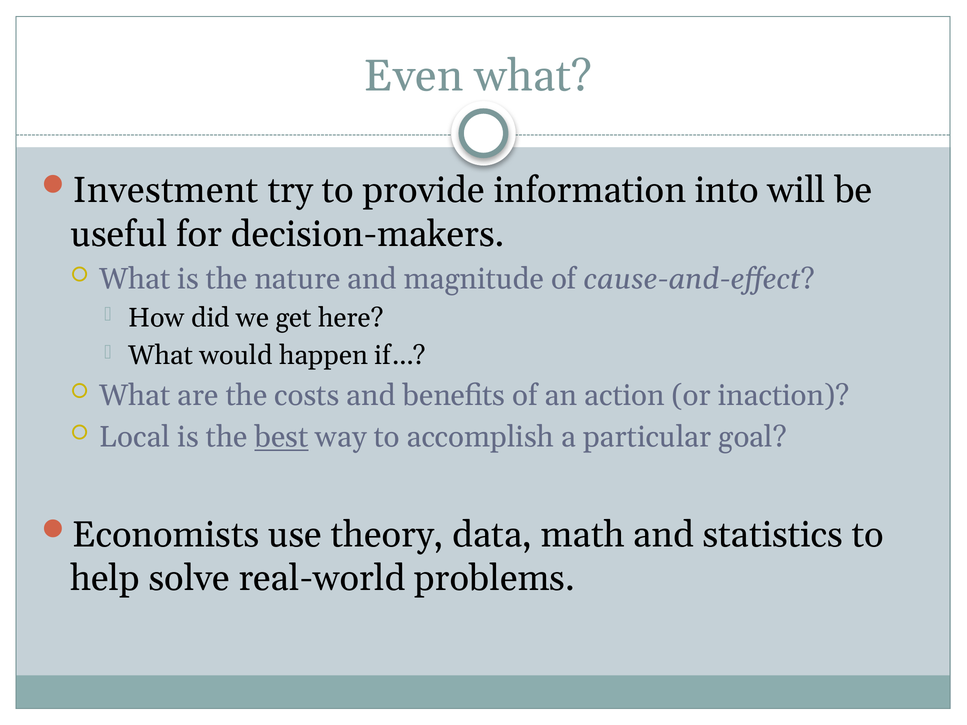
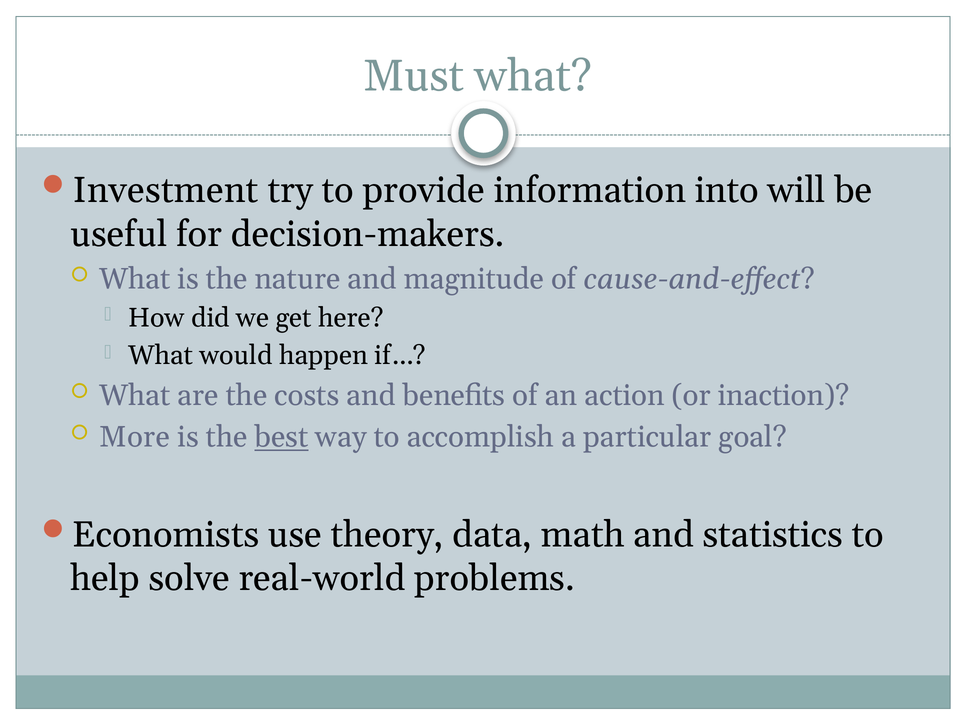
Even: Even -> Must
Local: Local -> More
